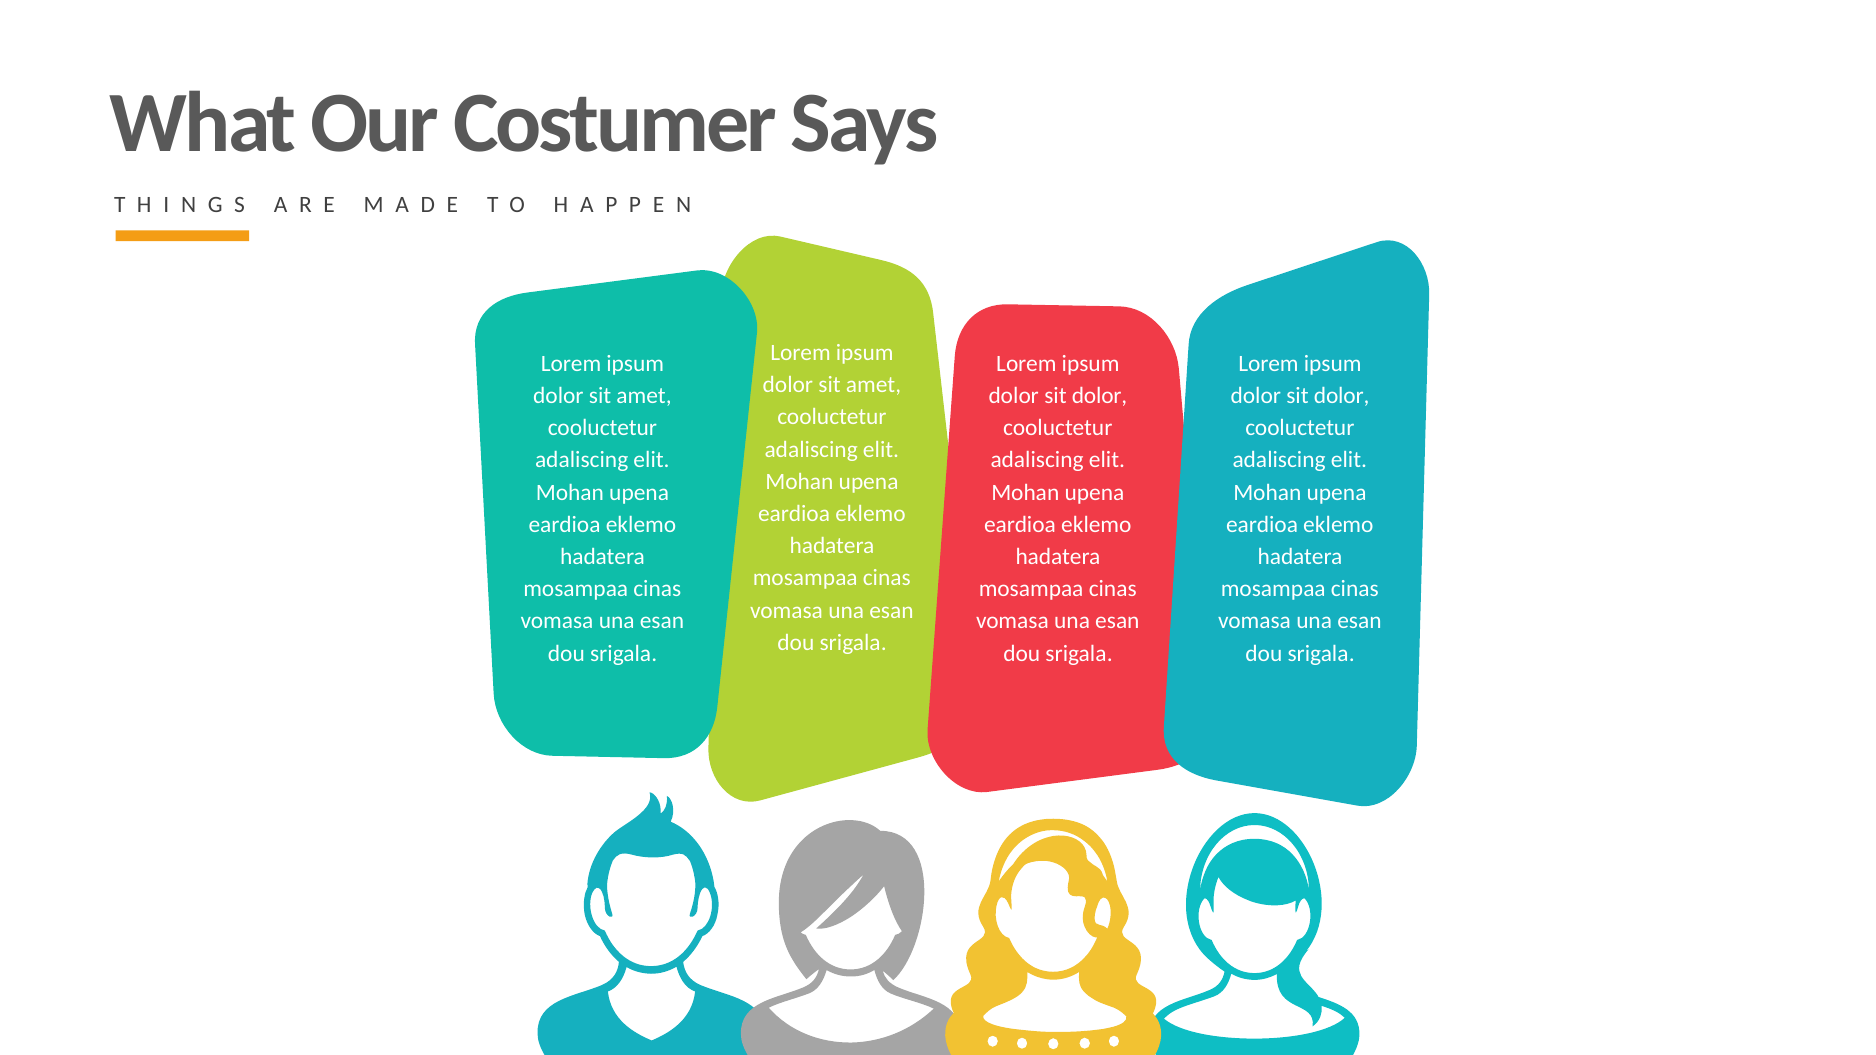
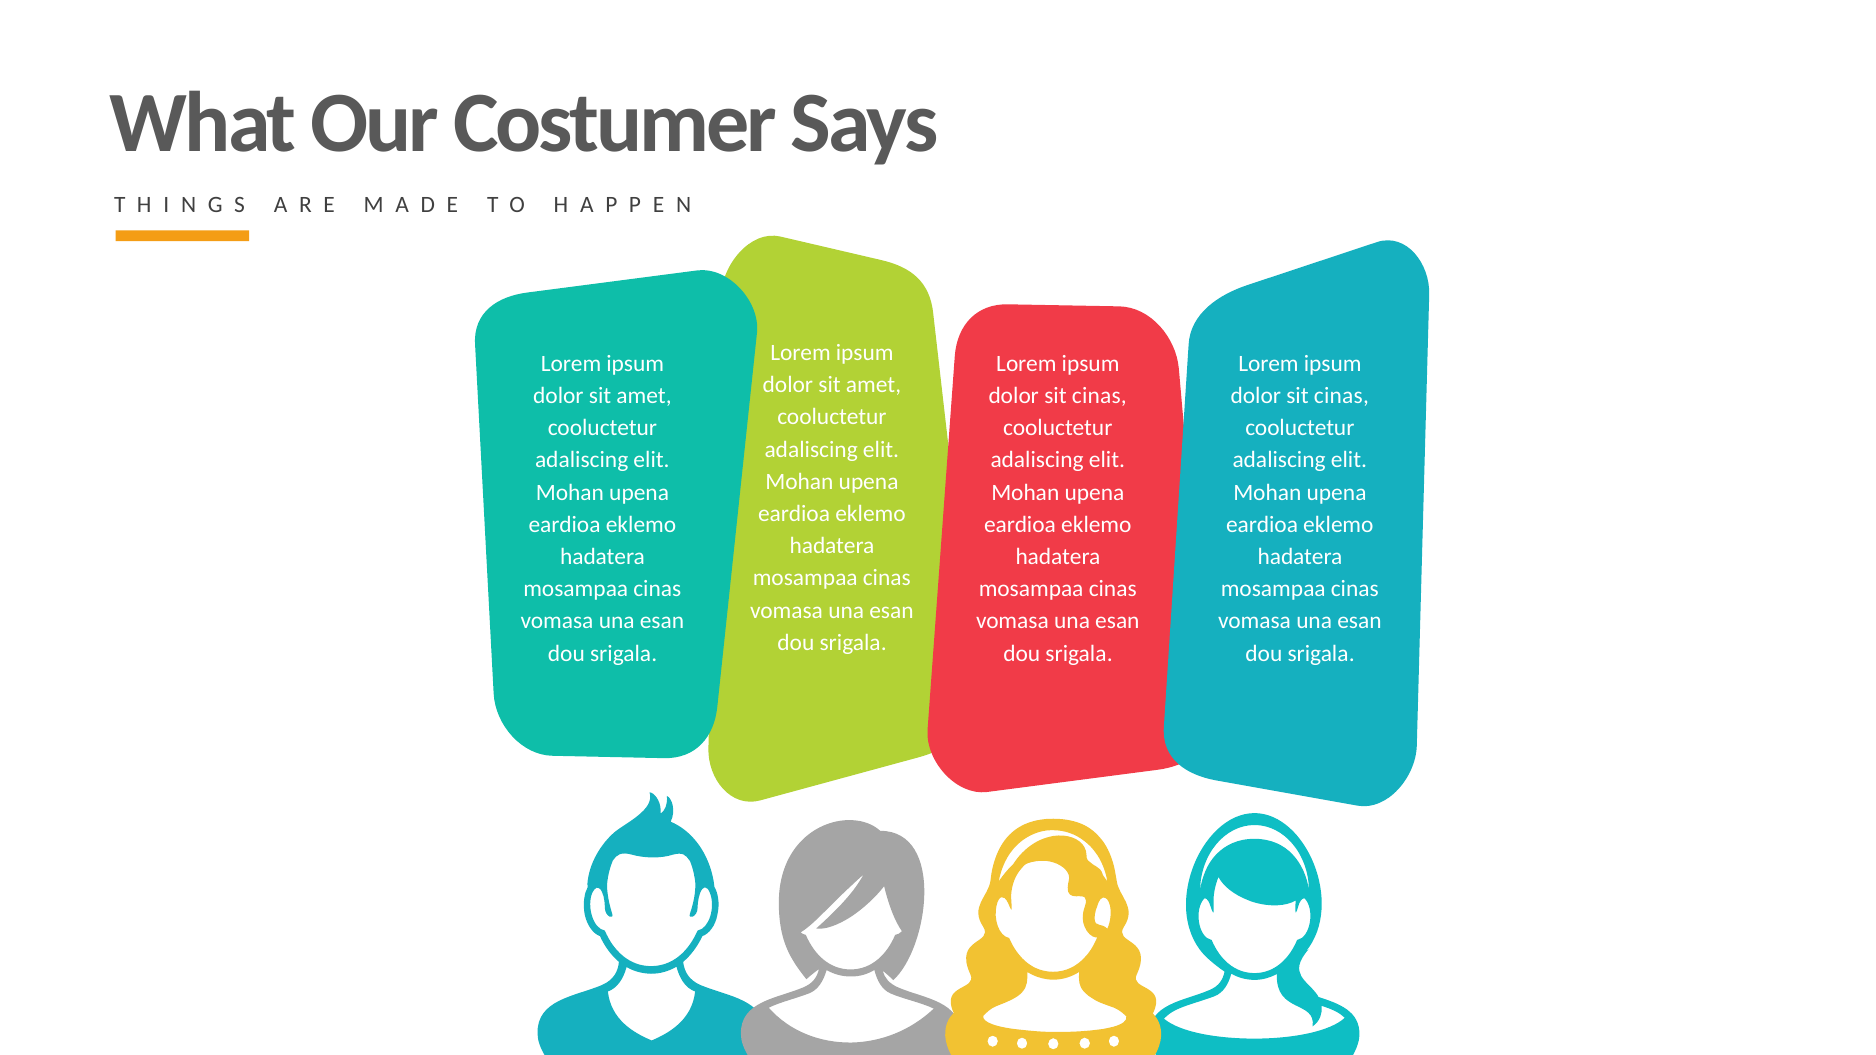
dolor at (1100, 396): dolor -> cinas
dolor at (1342, 396): dolor -> cinas
